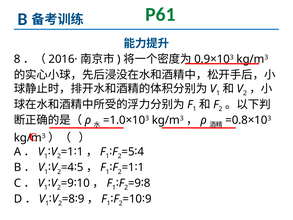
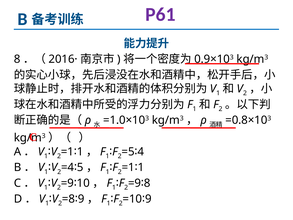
P61 colour: green -> purple
